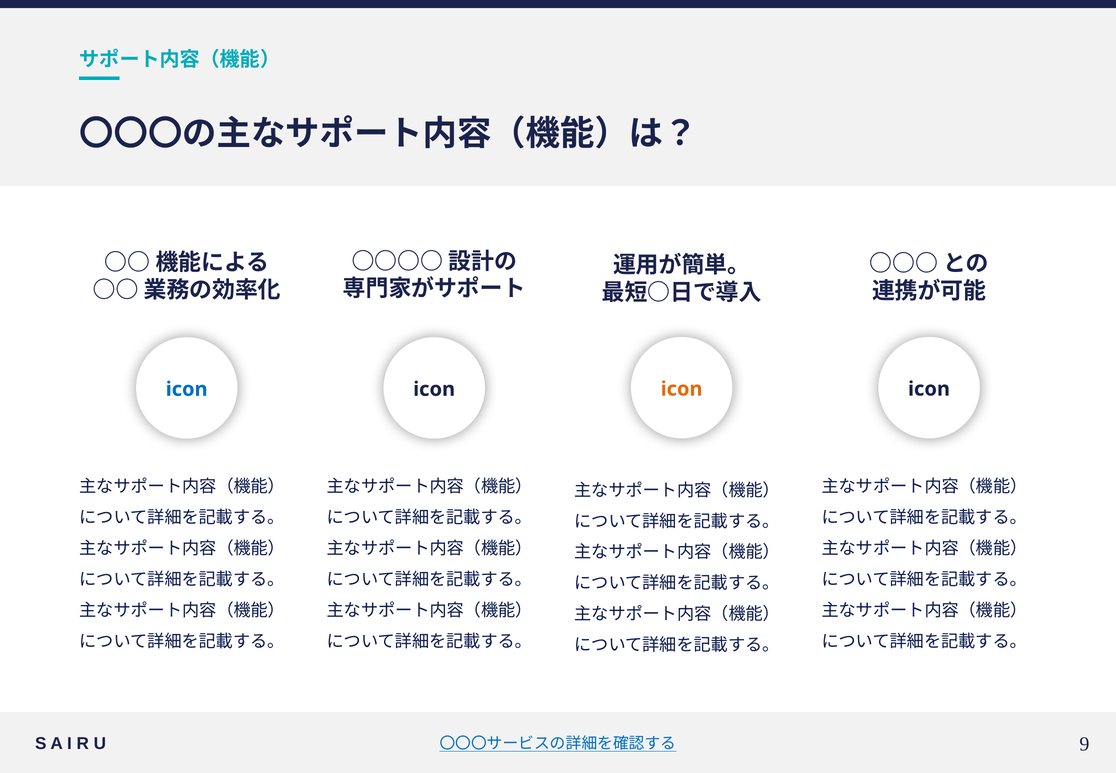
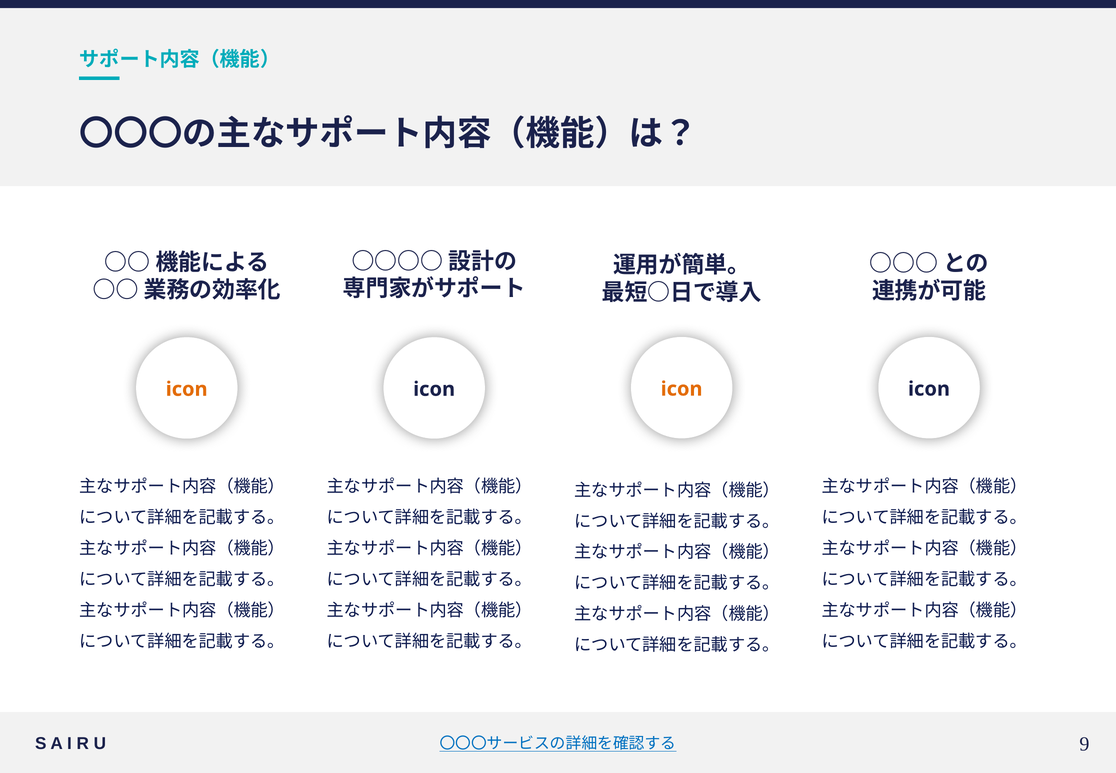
icon at (187, 389) colour: blue -> orange
